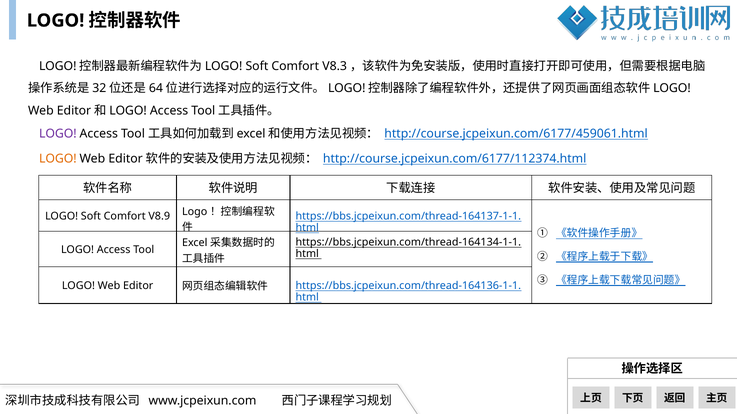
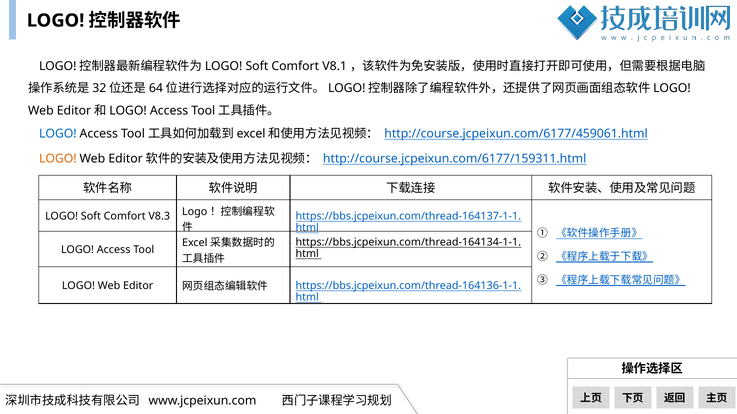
V8.3: V8.3 -> V8.1
LOGO at (58, 134) colour: purple -> blue
http://course.jcpeixun.com/6177/112374.html: http://course.jcpeixun.com/6177/112374.html -> http://course.jcpeixun.com/6177/159311.html
V8.9: V8.9 -> V8.3
